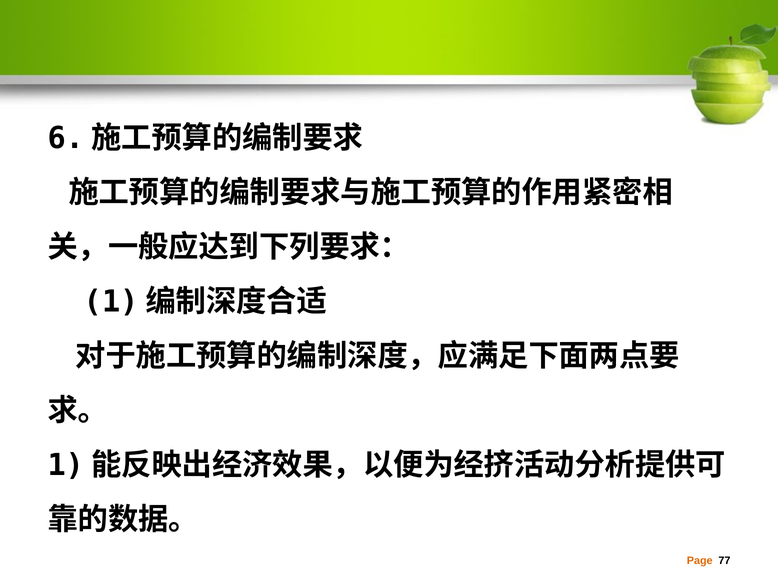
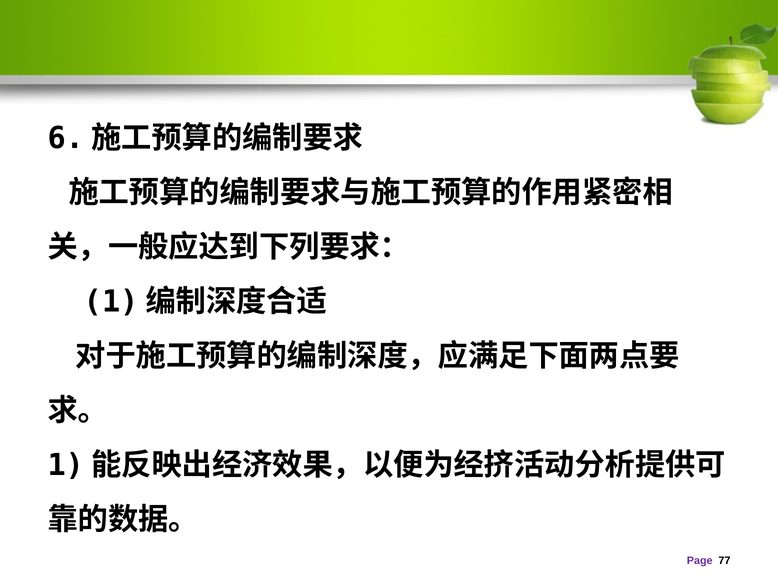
Page colour: orange -> purple
